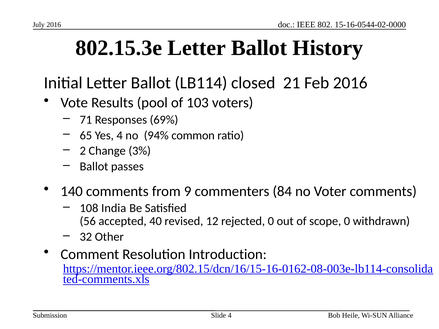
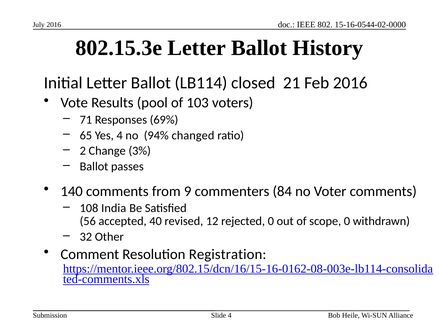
common: common -> changed
Introduction: Introduction -> Registration
